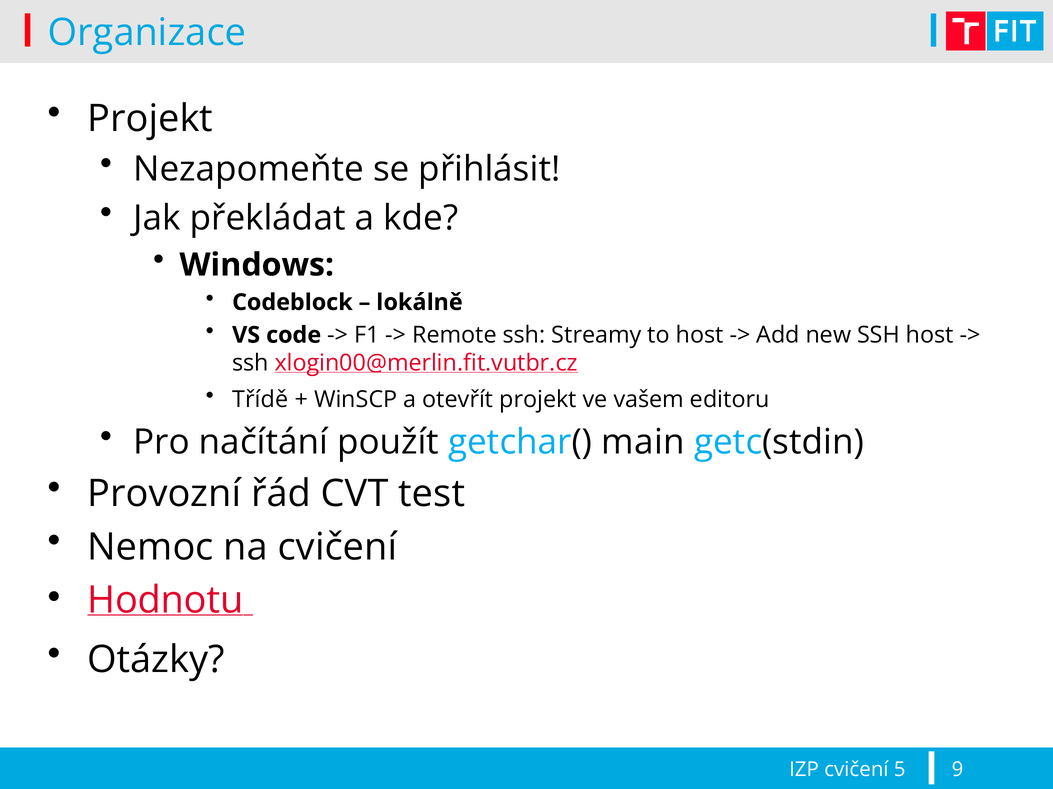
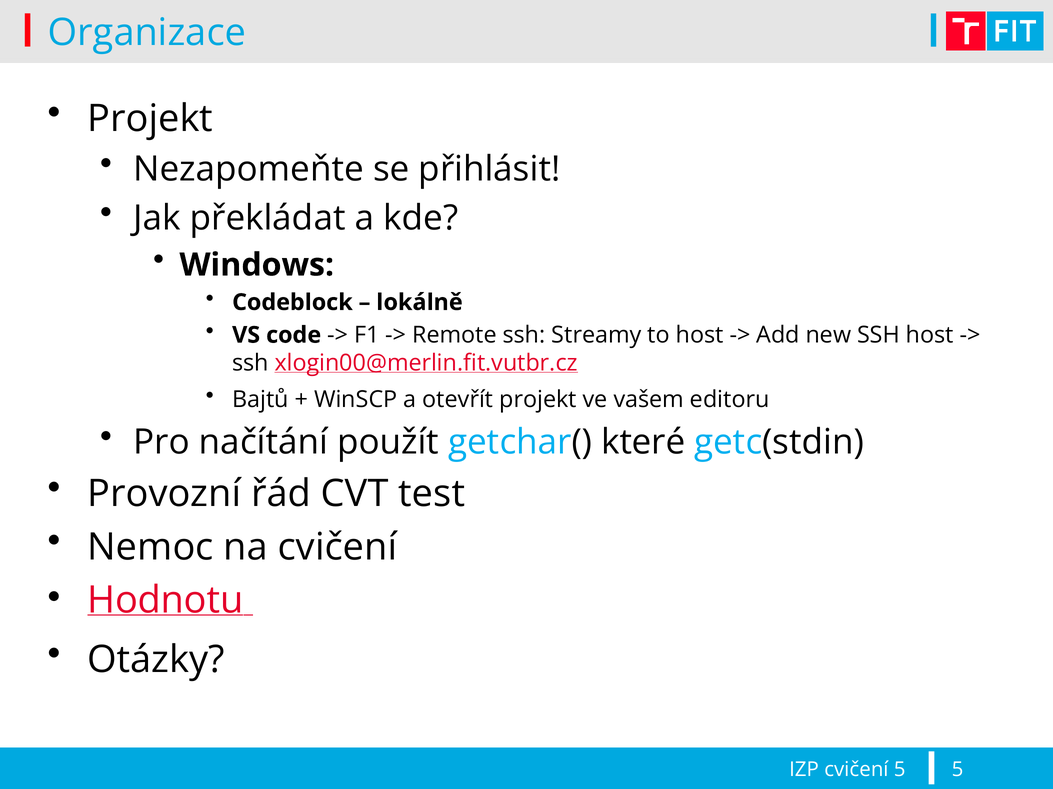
Třídě: Třídě -> Bajtů
main: main -> které
5 9: 9 -> 5
